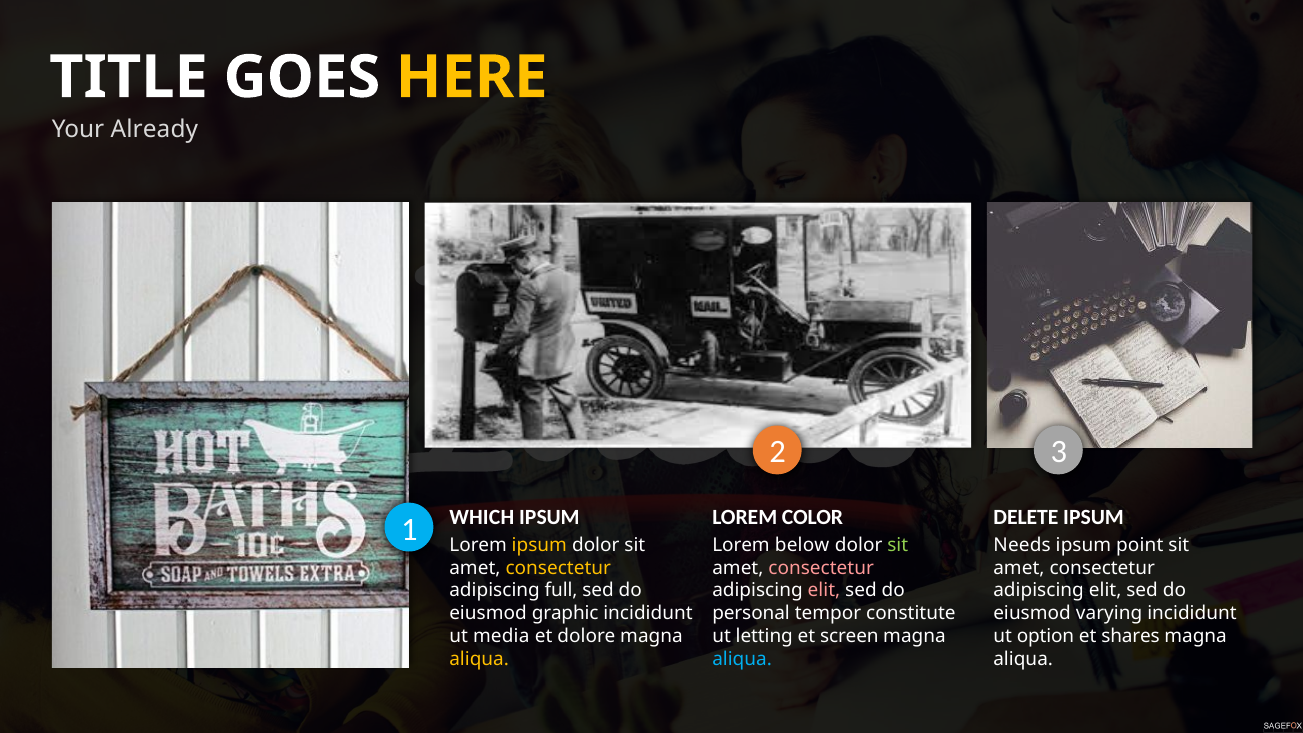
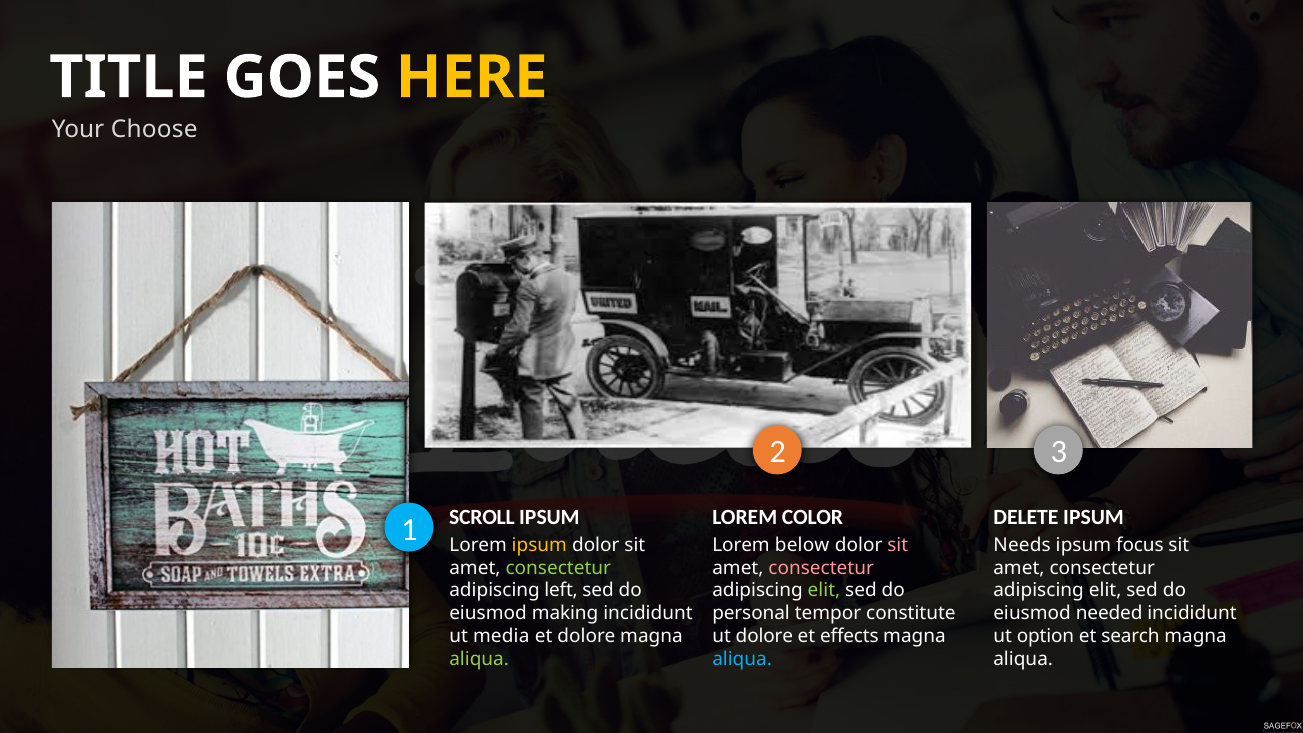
Already: Already -> Choose
WHICH: WHICH -> SCROLL
sit at (898, 545) colour: light green -> pink
point: point -> focus
consectetur at (558, 568) colour: yellow -> light green
full: full -> left
elit at (824, 590) colour: pink -> light green
graphic: graphic -> making
varying: varying -> needed
ut letting: letting -> dolore
screen: screen -> effects
shares: shares -> search
aliqua at (479, 659) colour: yellow -> light green
